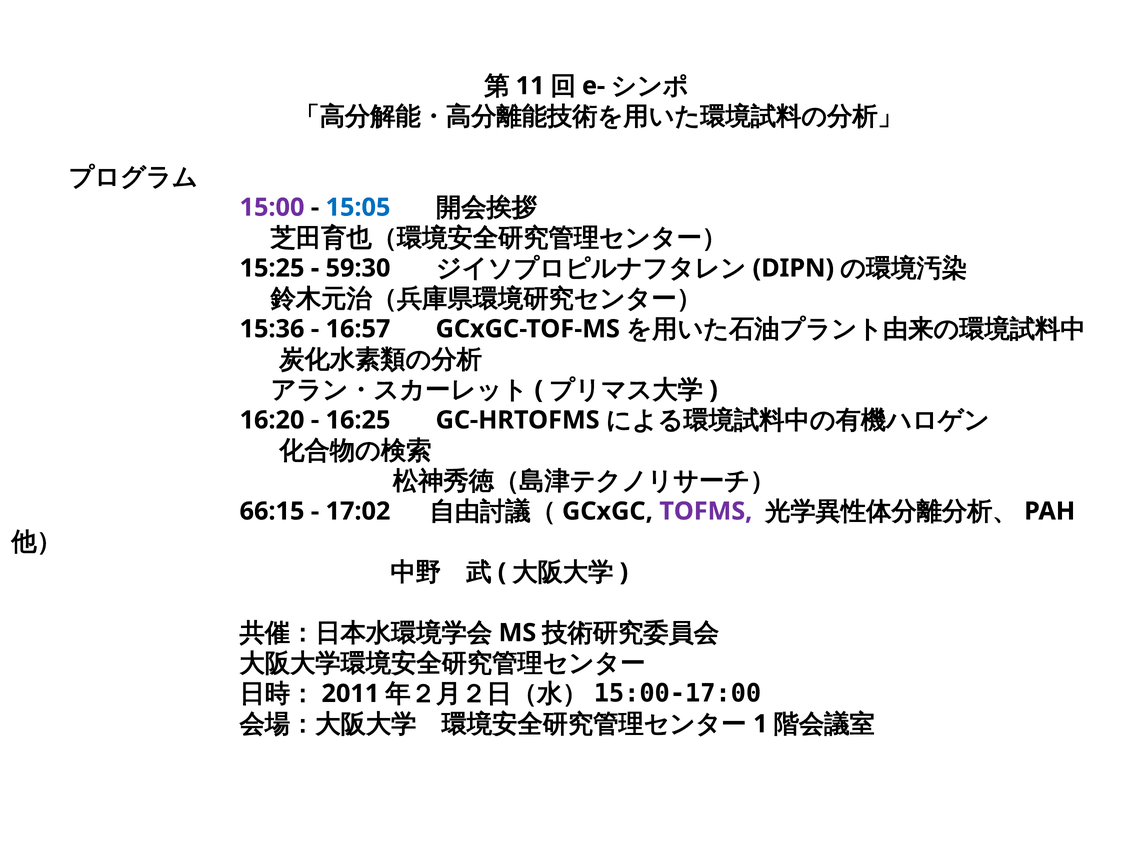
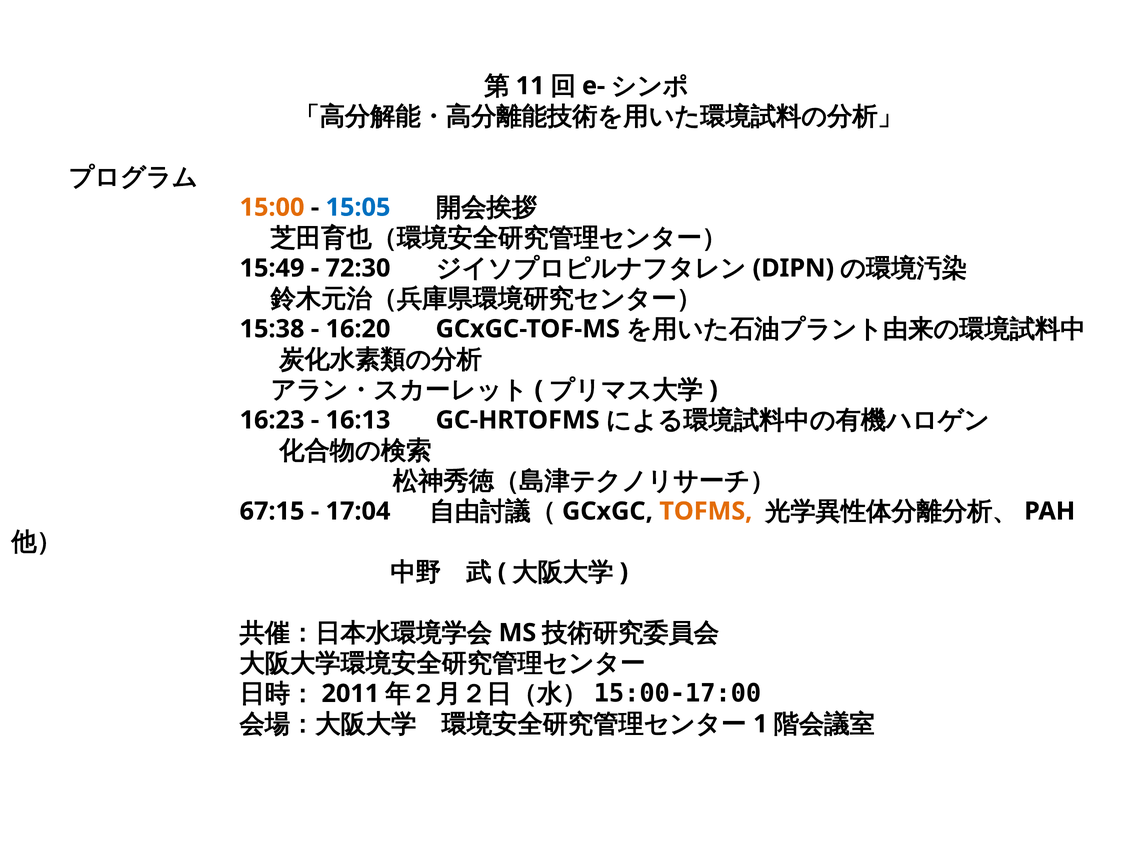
15:00 colour: purple -> orange
15:25: 15:25 -> 15:49
59:30: 59:30 -> 72:30
15:36: 15:36 -> 15:38
16:57: 16:57 -> 16:20
16:20: 16:20 -> 16:23
16:25: 16:25 -> 16:13
66:15: 66:15 -> 67:15
17:02: 17:02 -> 17:04
TOFMS colour: purple -> orange
